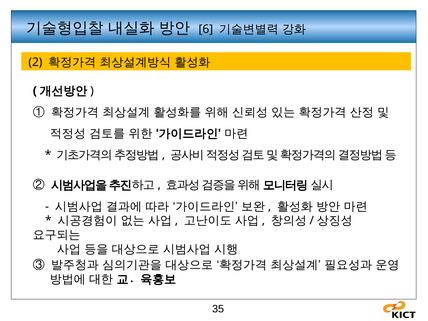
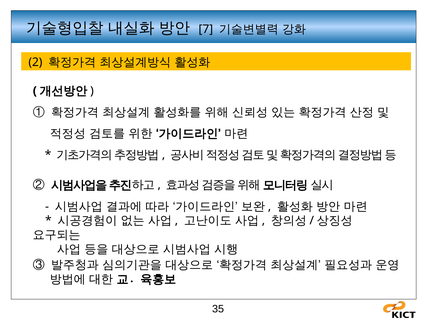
6: 6 -> 7
